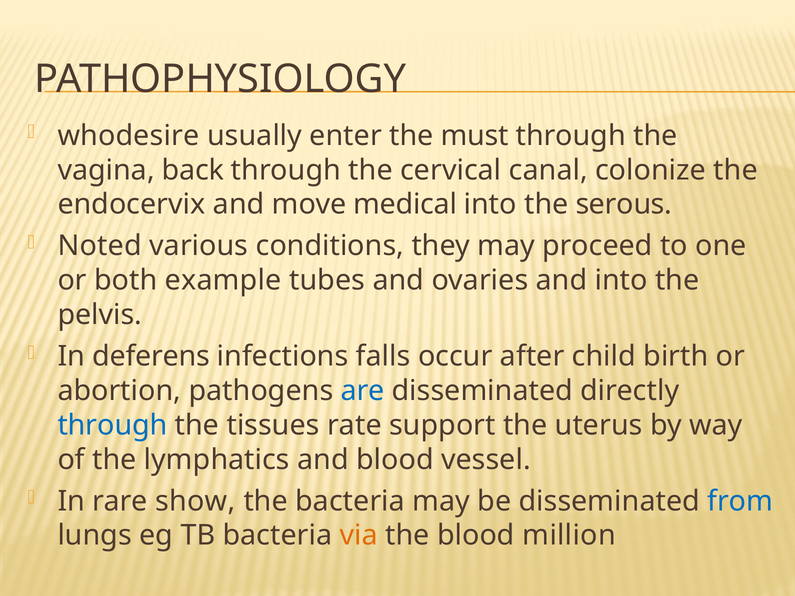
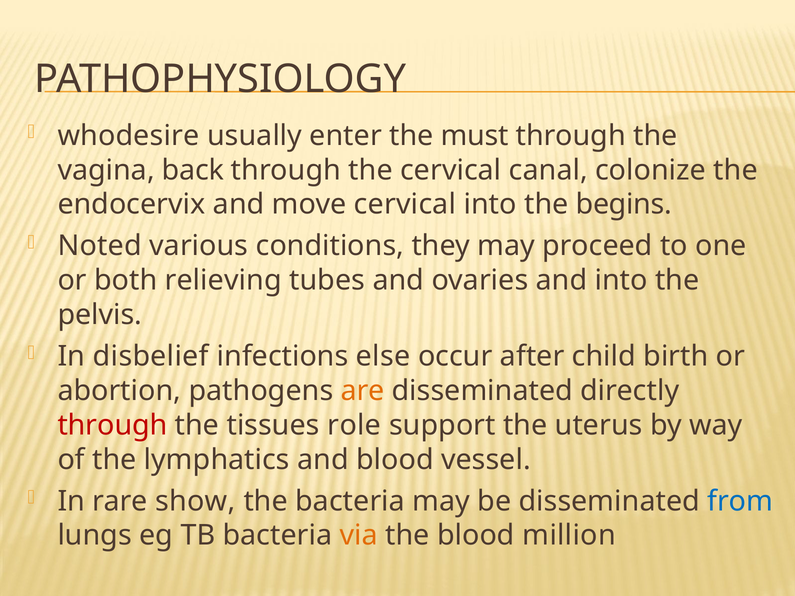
move medical: medical -> cervical
serous: serous -> begins
example: example -> relieving
deferens: deferens -> disbelief
falls: falls -> else
are colour: blue -> orange
through at (113, 425) colour: blue -> red
rate: rate -> role
